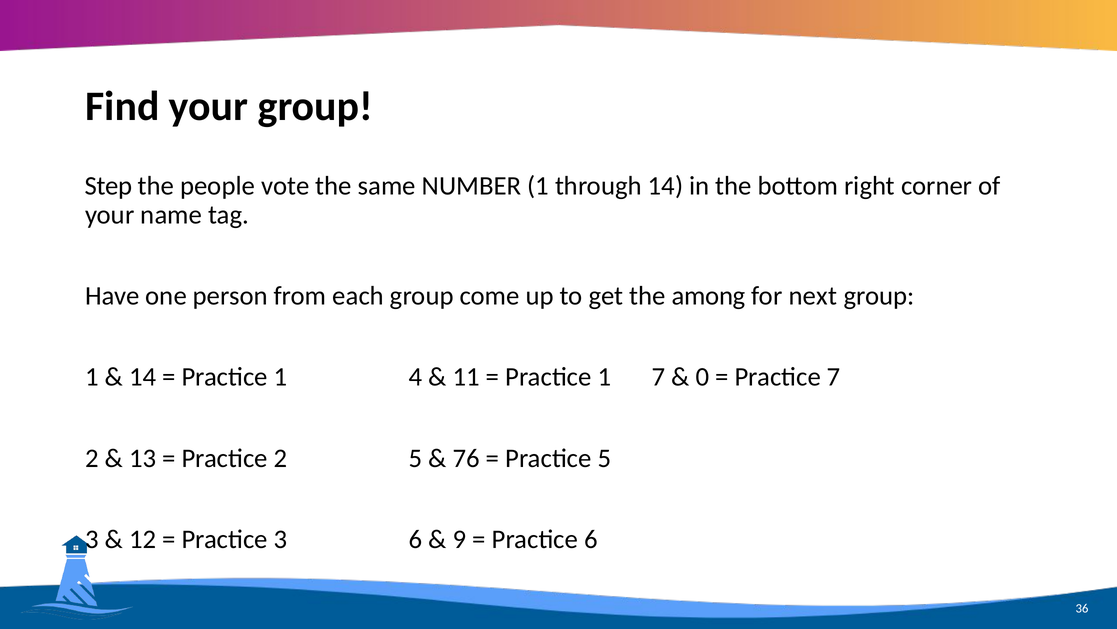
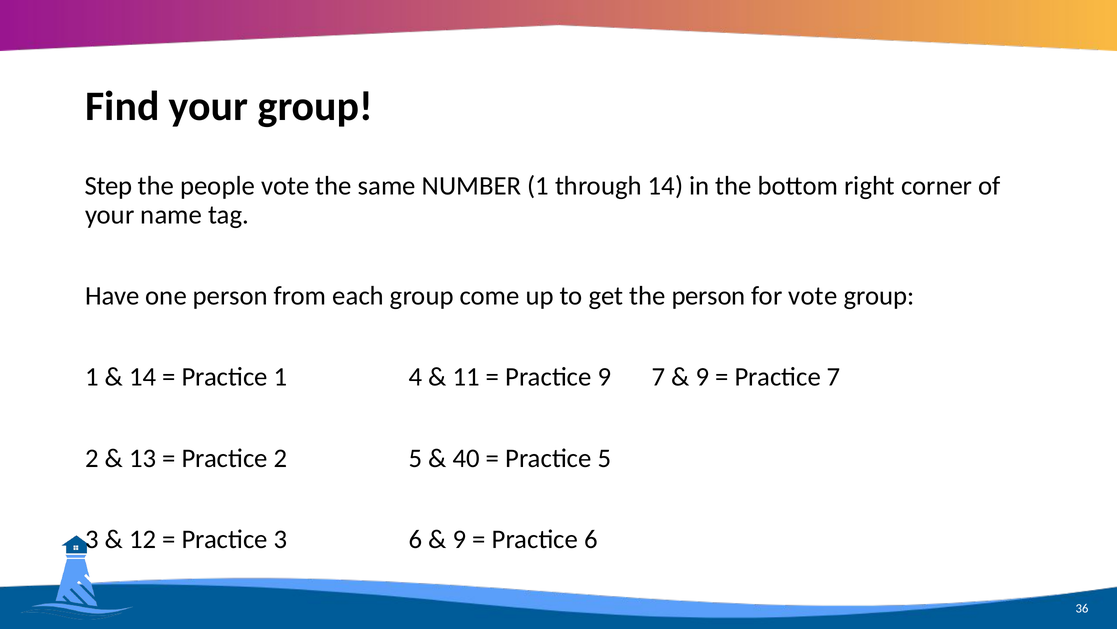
the among: among -> person
for next: next -> vote
1 at (604, 377): 1 -> 9
0 at (702, 377): 0 -> 9
76: 76 -> 40
